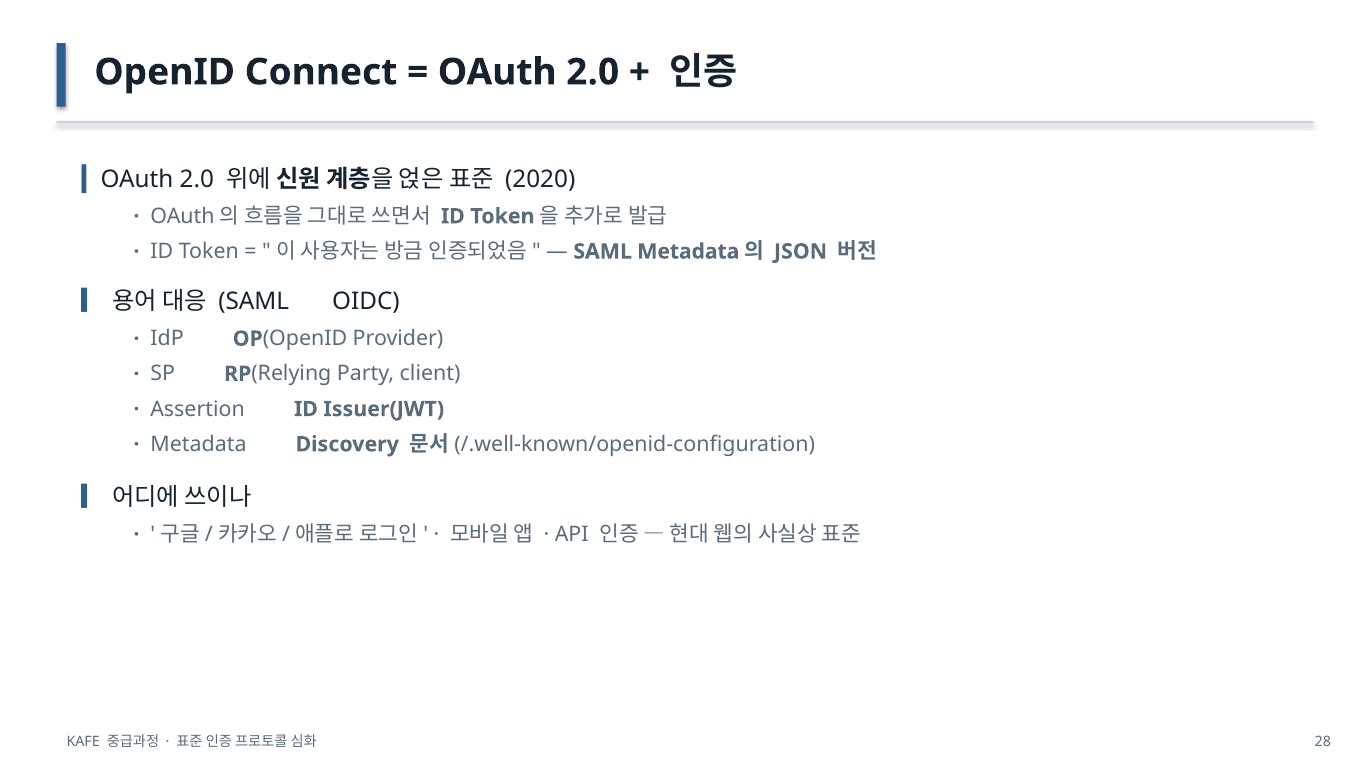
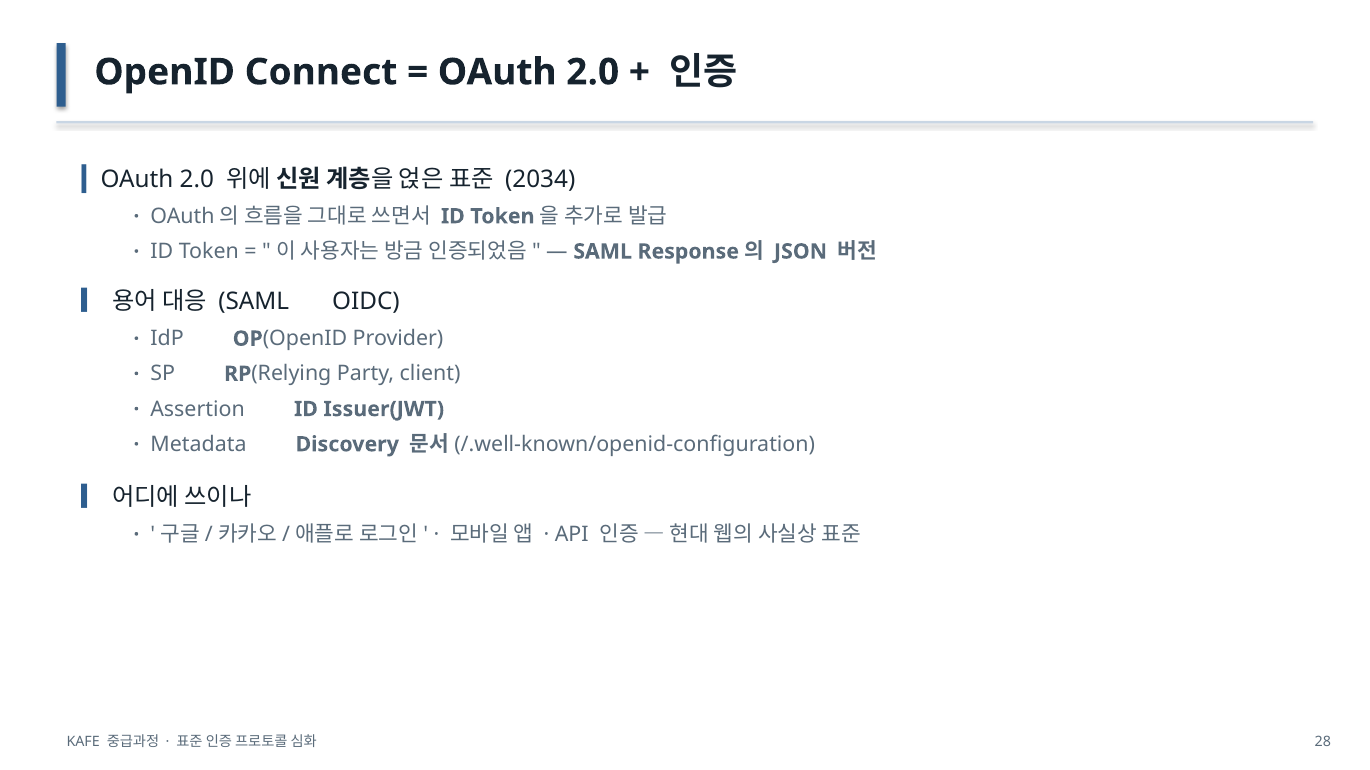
2020: 2020 -> 2034
SAML Metadata: Metadata -> Response
